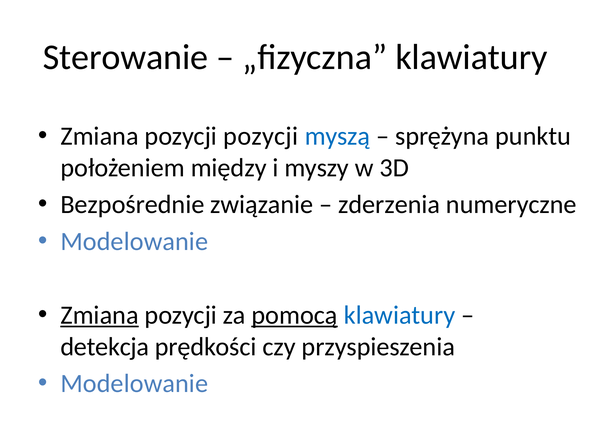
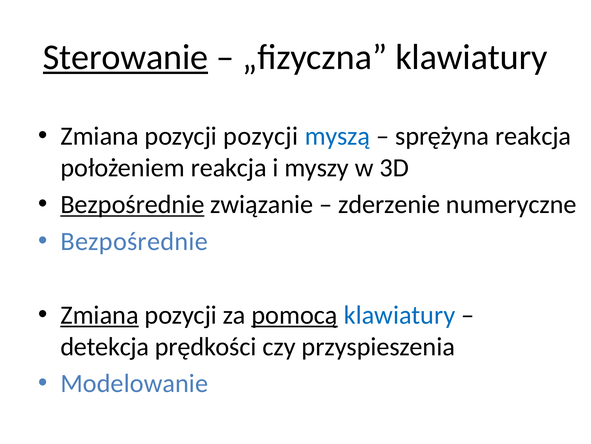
Sterowanie underline: none -> present
sprężyna punktu: punktu -> reakcja
położeniem między: między -> reakcja
Bezpośrednie at (132, 204) underline: none -> present
zderzenia: zderzenia -> zderzenie
Modelowanie at (134, 241): Modelowanie -> Bezpośrednie
